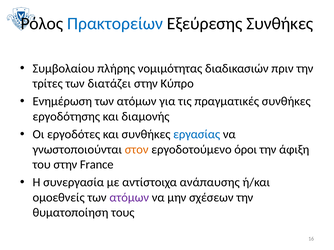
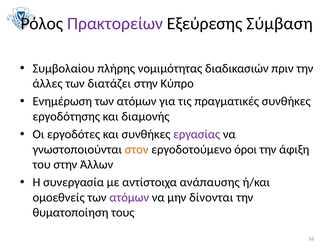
Πρακτορείων colour: blue -> purple
Εξεύρεσης Συνθήκες: Συνθήκες -> Σύμβαση
τρίτες: τρίτες -> άλλες
εργασίας colour: blue -> purple
France: France -> Άλλων
σχέσεων: σχέσεων -> δίνονται
